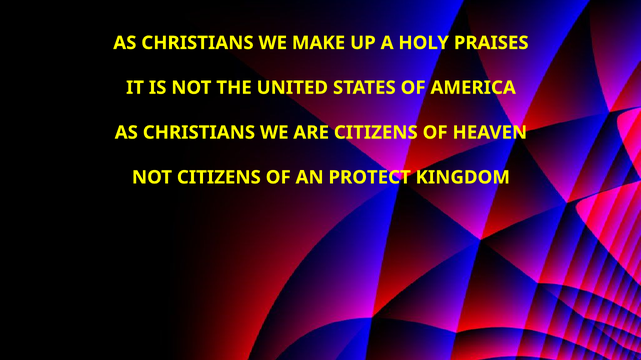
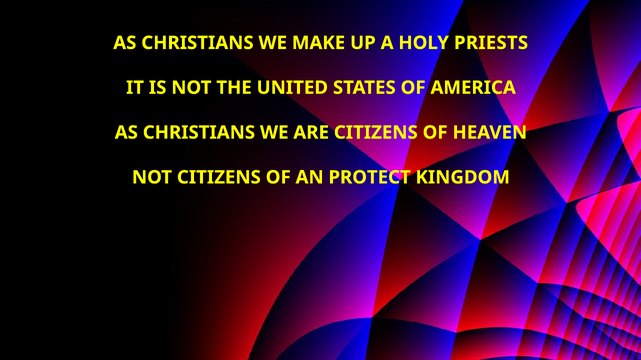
PRAISES: PRAISES -> PRIESTS
